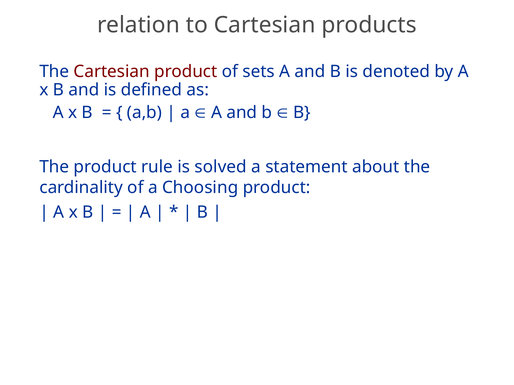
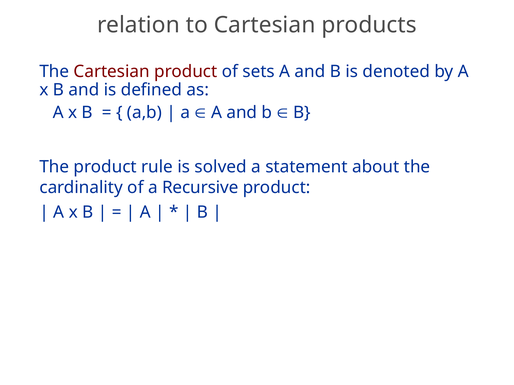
Choosing: Choosing -> Recursive
